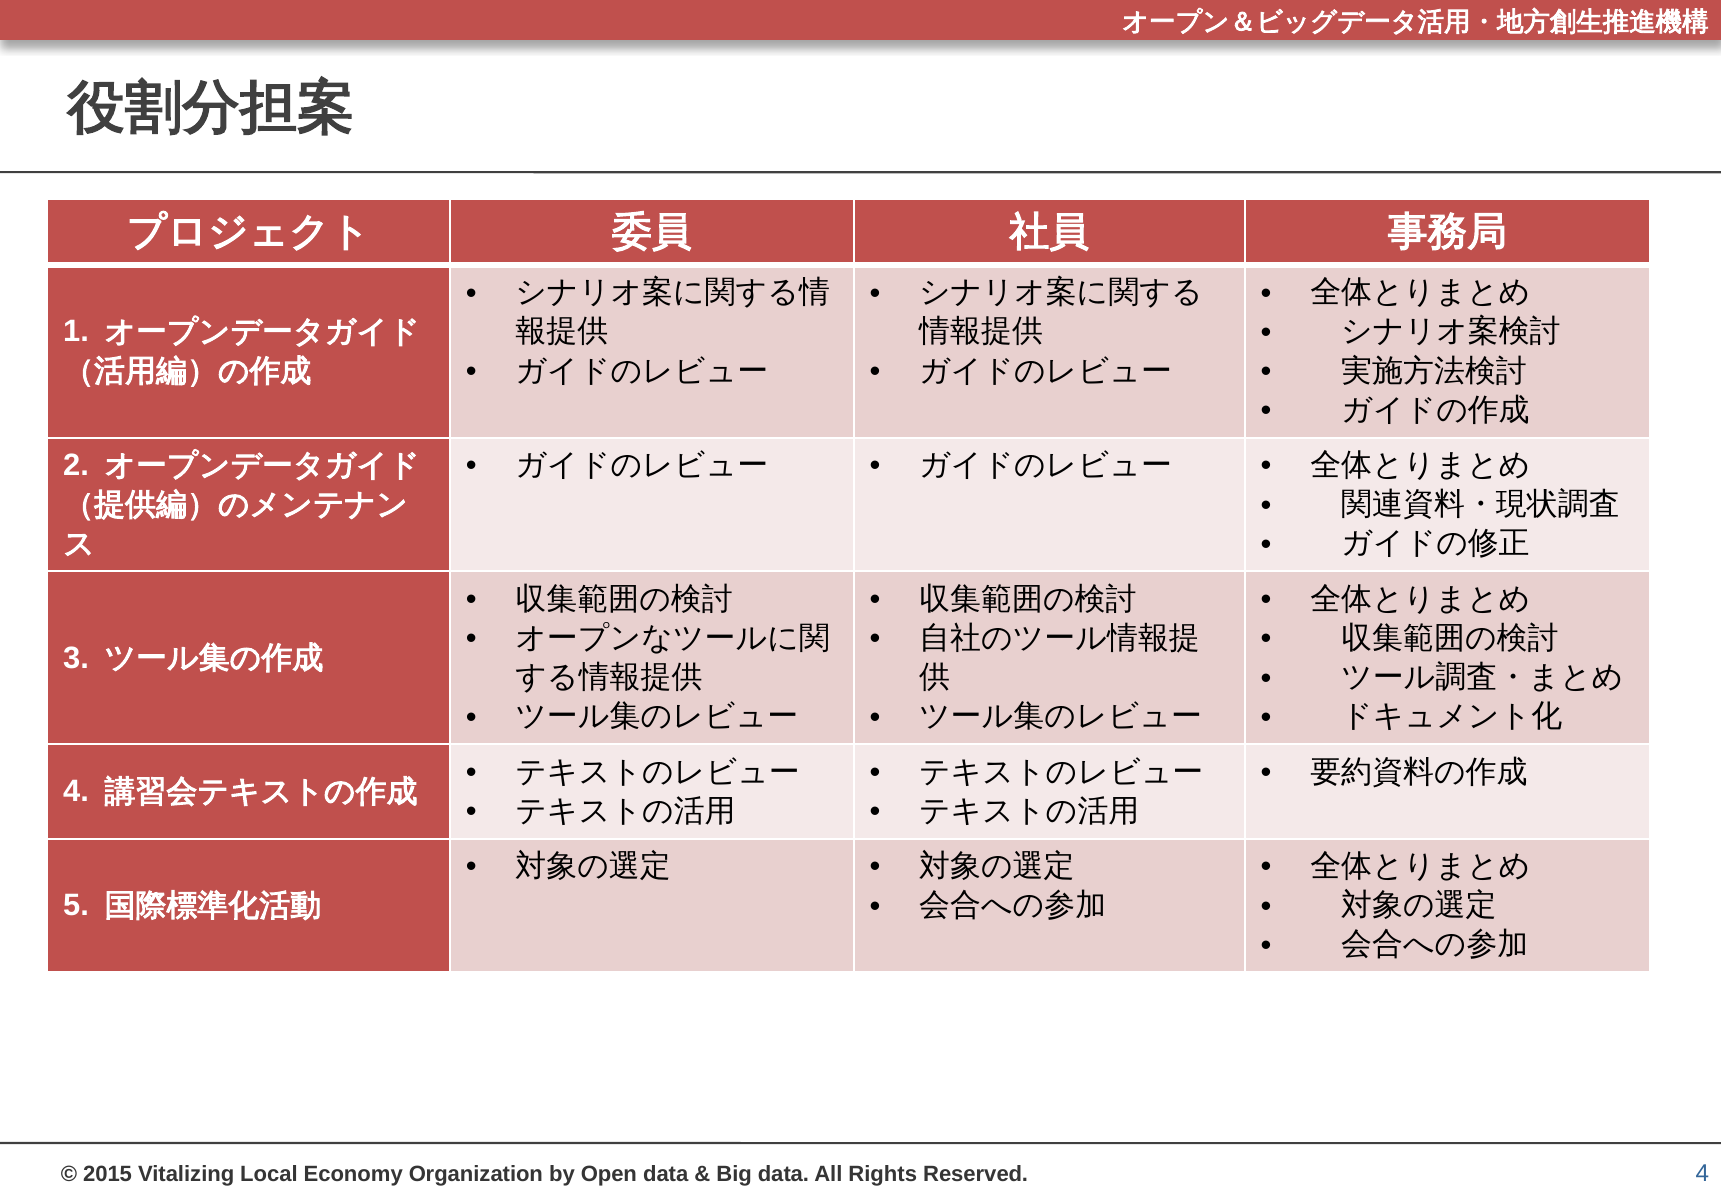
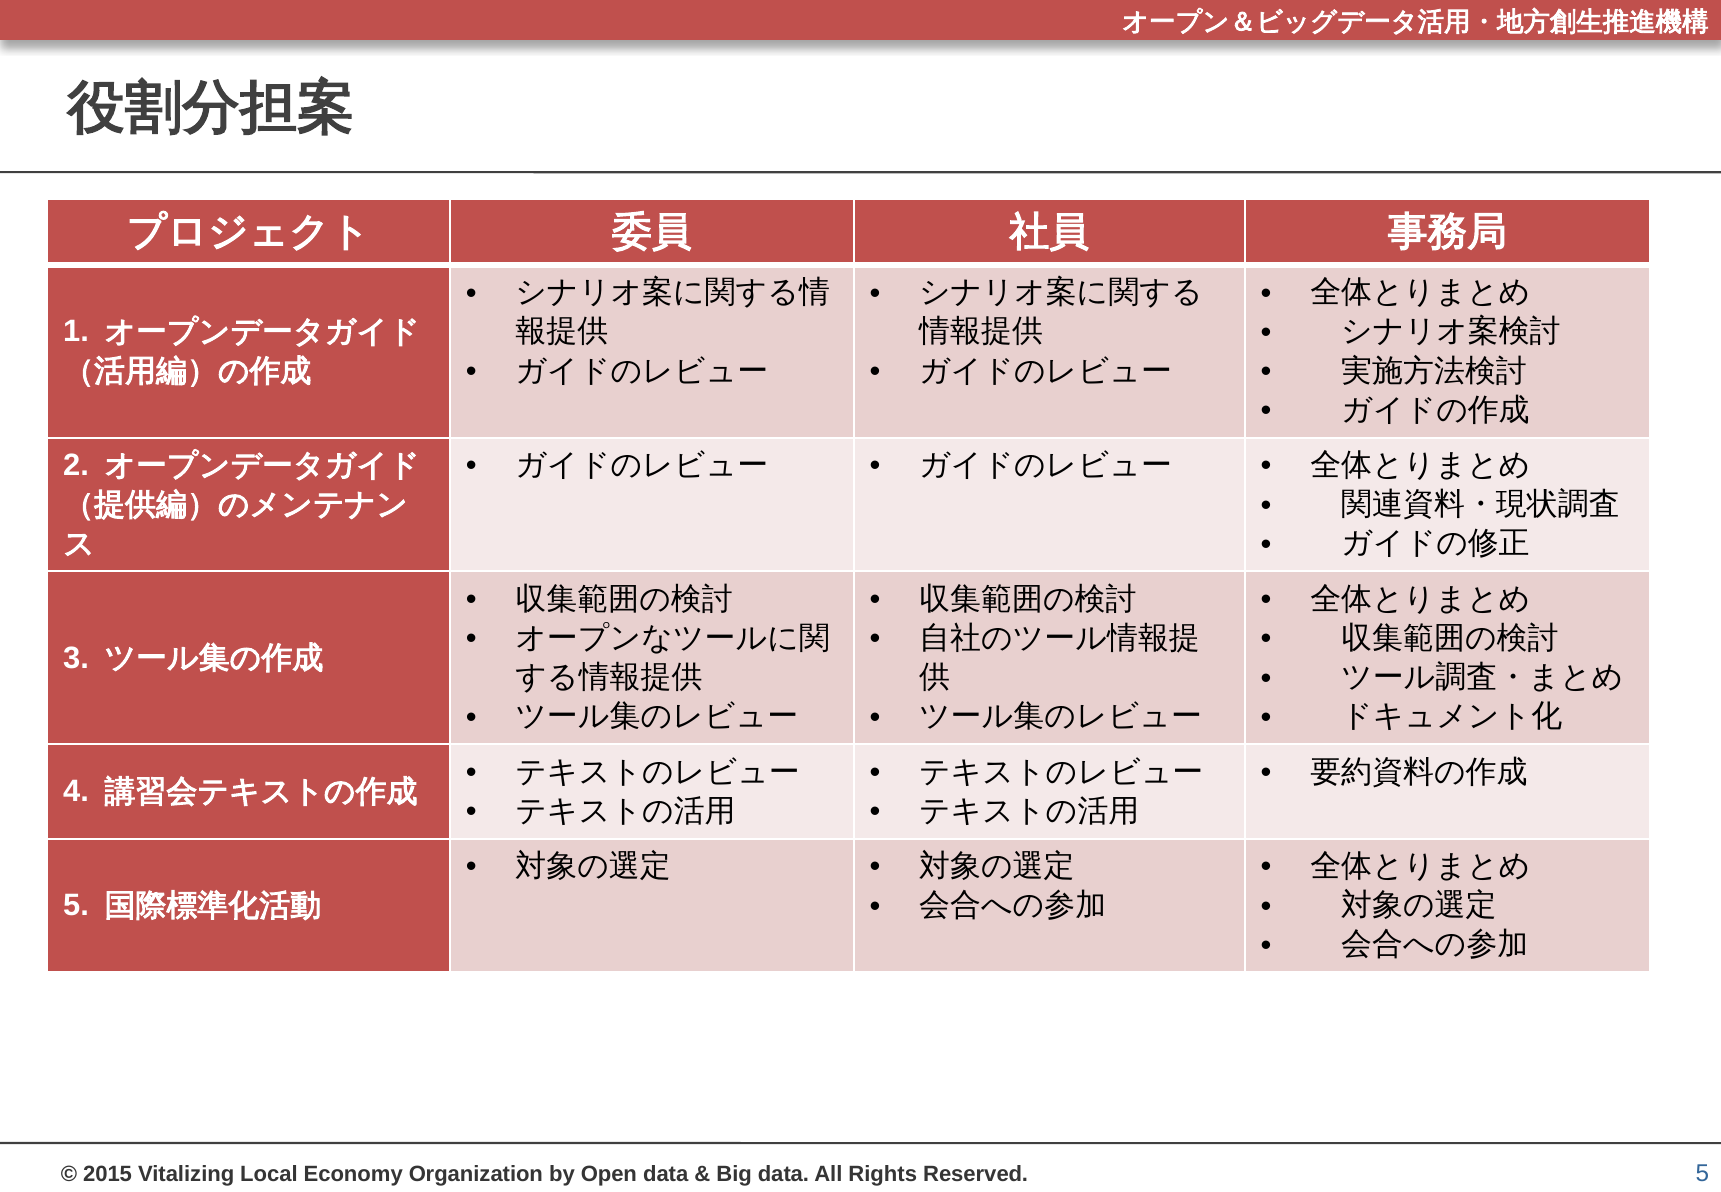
4 at (1702, 1173): 4 -> 5
